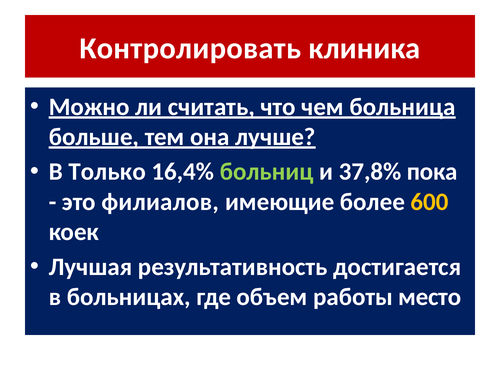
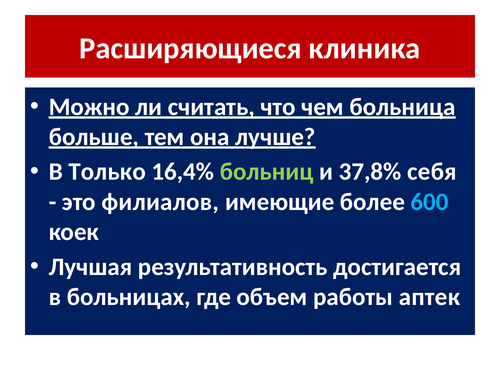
Контролировать: Контролировать -> Расширяющиеся
пока: пока -> себя
600 colour: yellow -> light blue
место: место -> аптек
